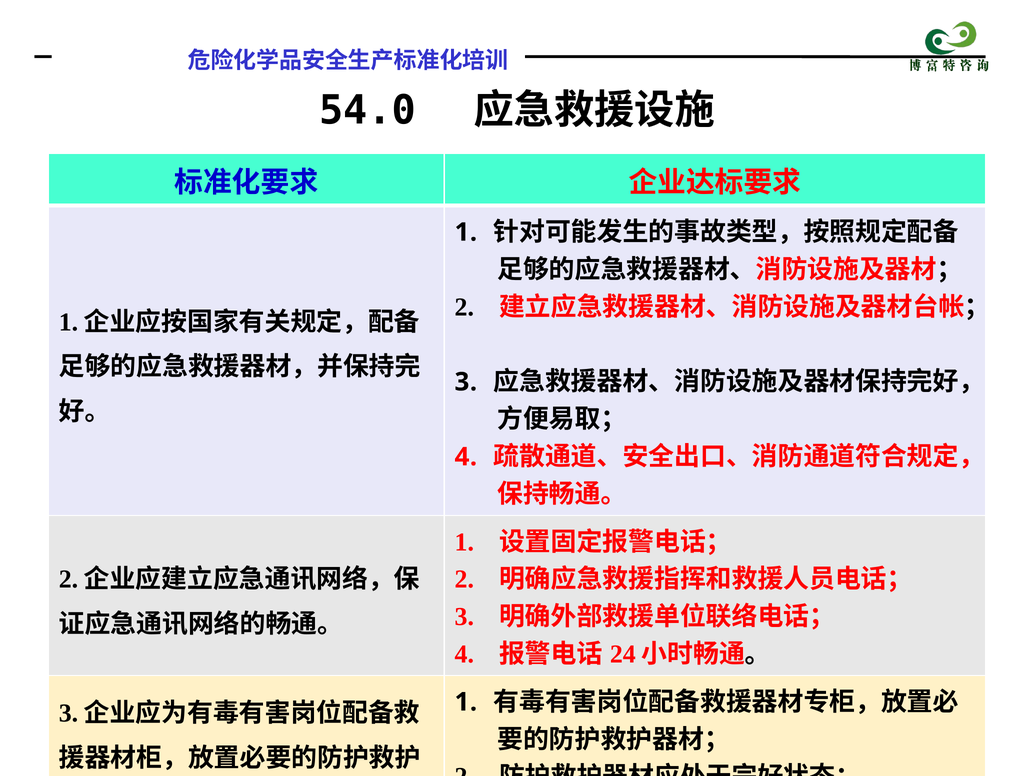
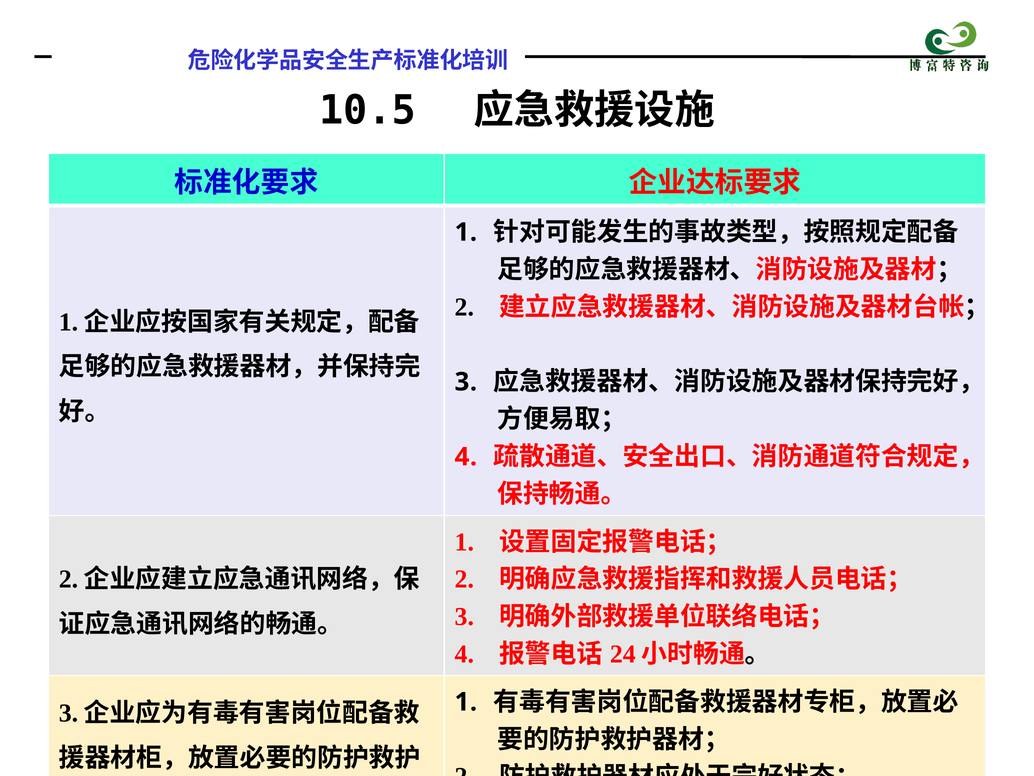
54.0: 54.0 -> 10.5
